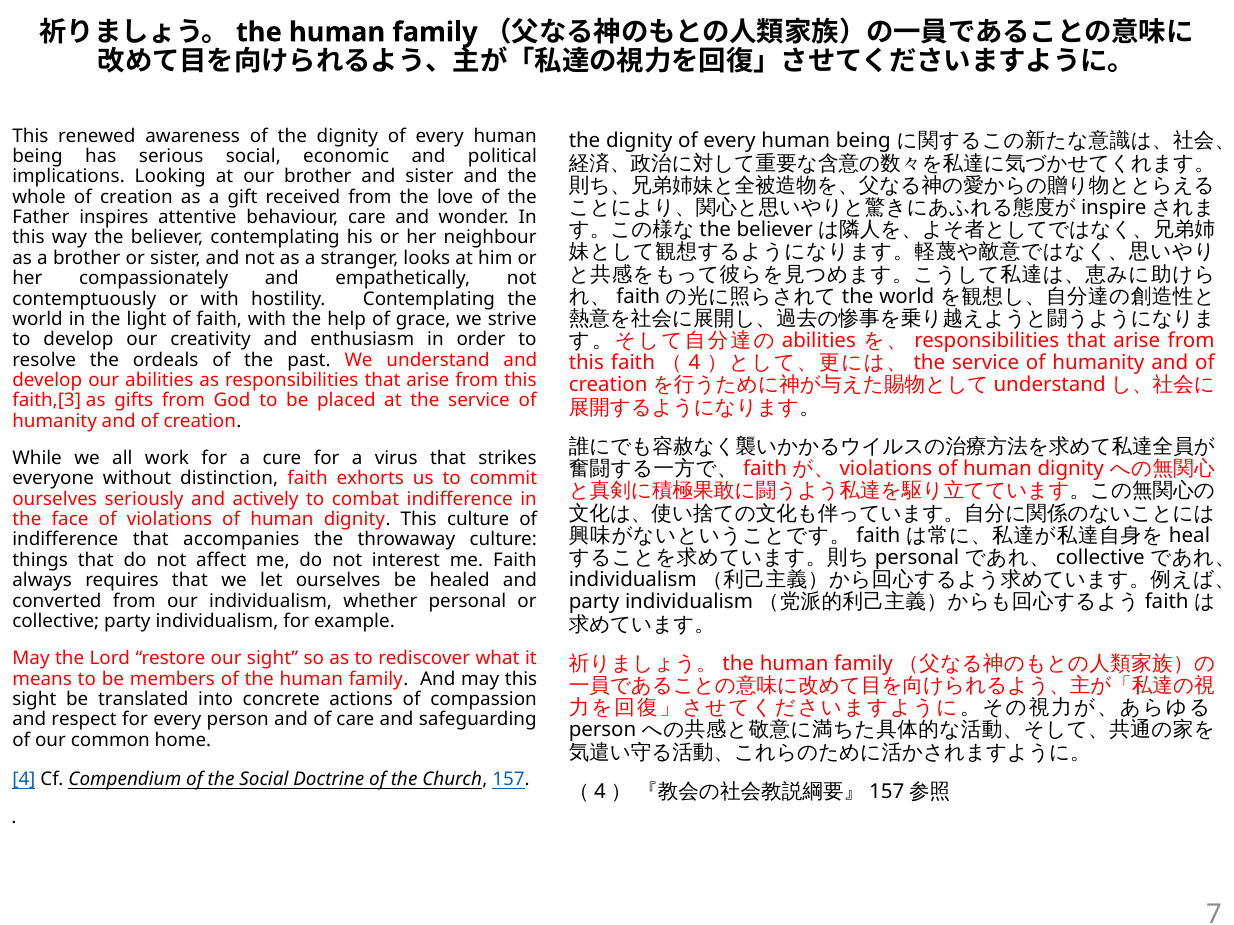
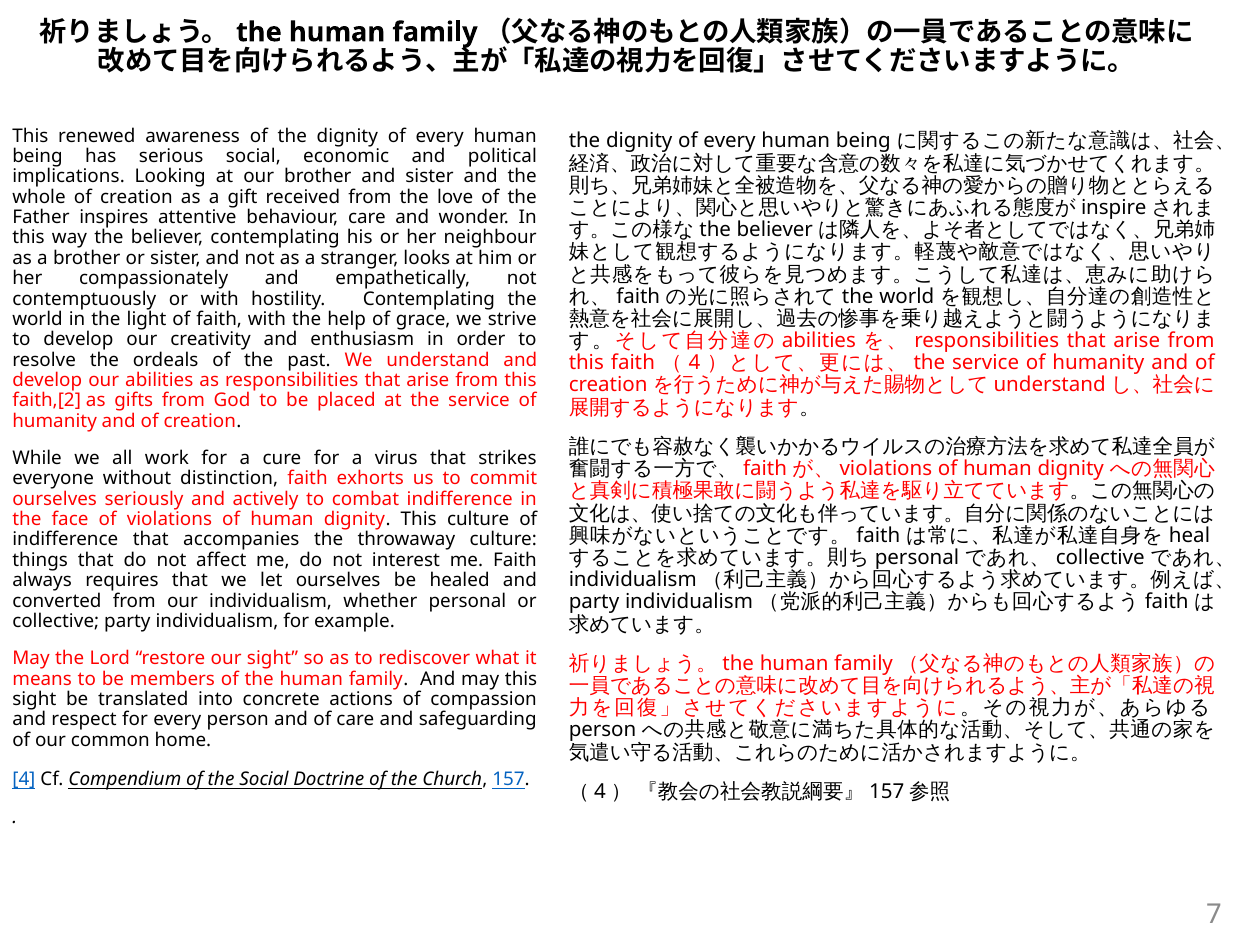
faith,[3: faith,[3 -> faith,[2
